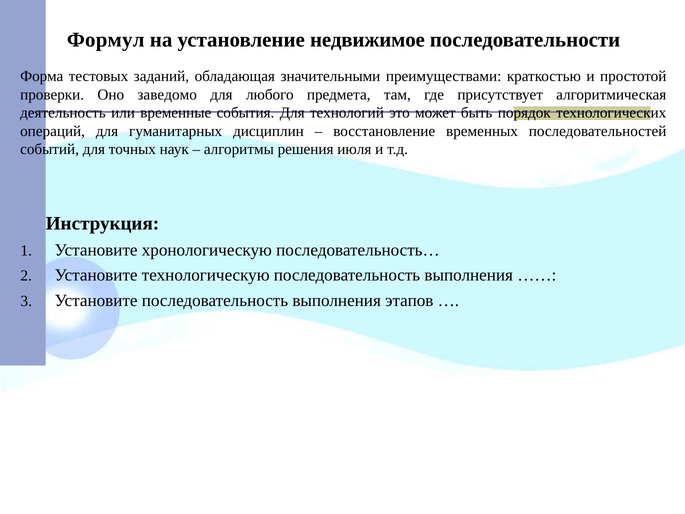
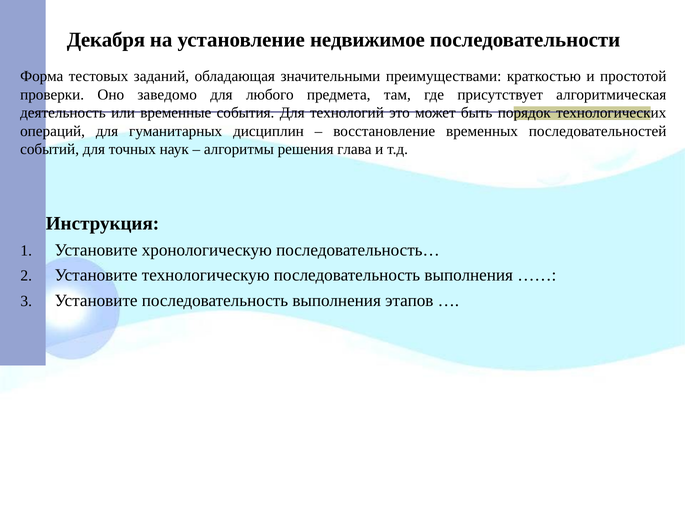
Формул: Формул -> Декабря
июля: июля -> глава
